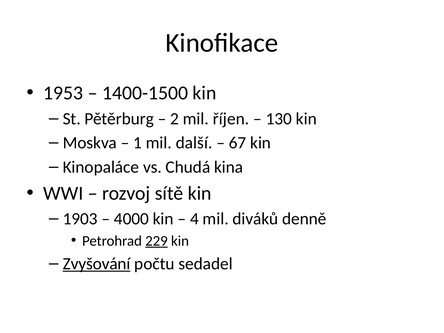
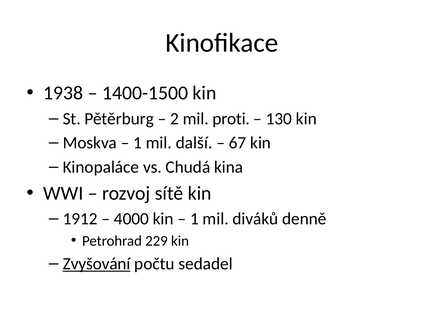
1953: 1953 -> 1938
říjen: říjen -> proti
1903: 1903 -> 1912
4 at (194, 219): 4 -> 1
229 underline: present -> none
